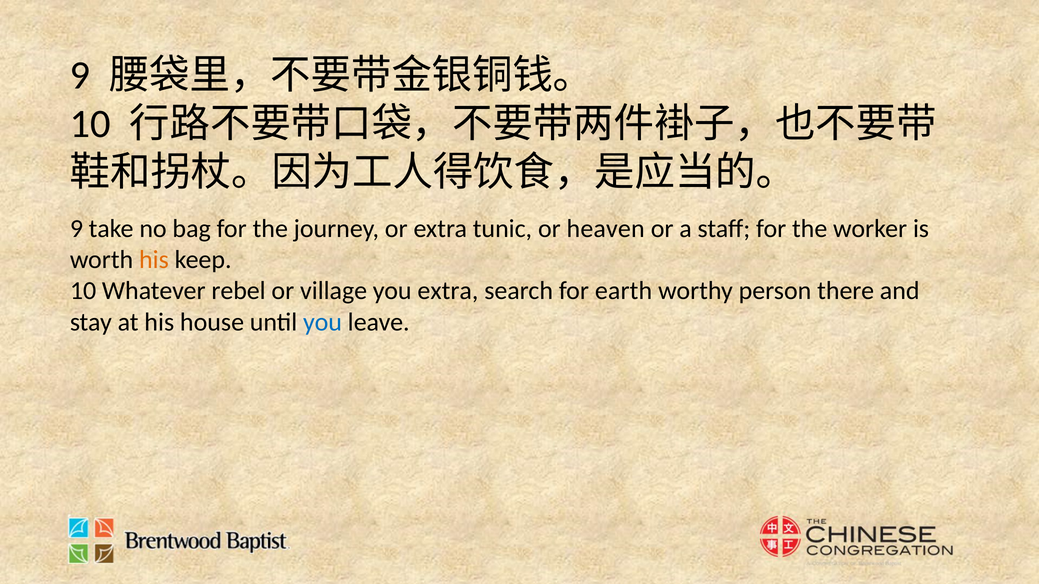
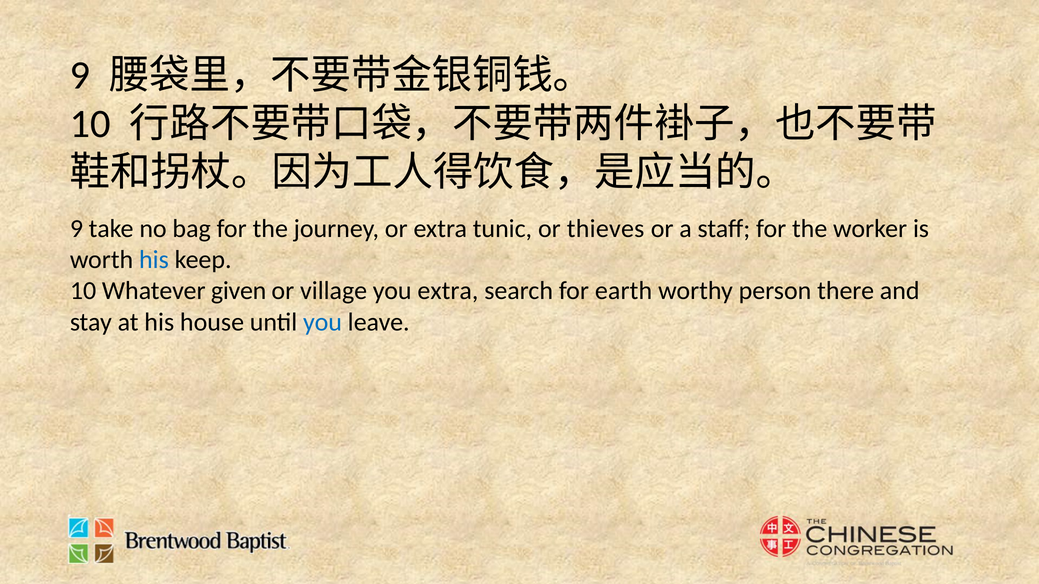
heaven: heaven -> thieves
his at (154, 260) colour: orange -> blue
rebel: rebel -> given
